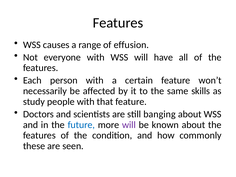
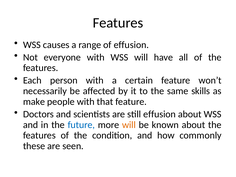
study: study -> make
still banging: banging -> effusion
will at (129, 125) colour: purple -> orange
